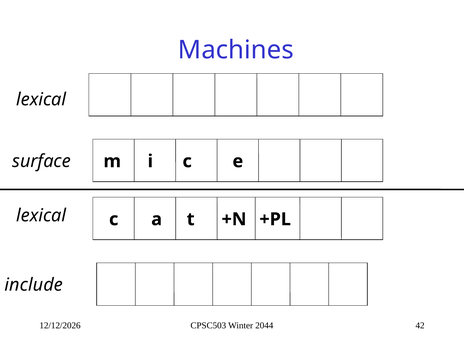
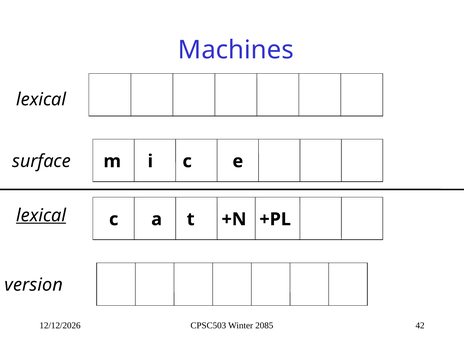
lexical at (41, 215) underline: none -> present
include: include -> version
2044: 2044 -> 2085
